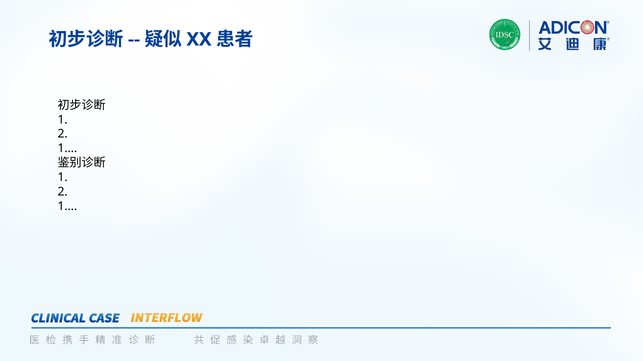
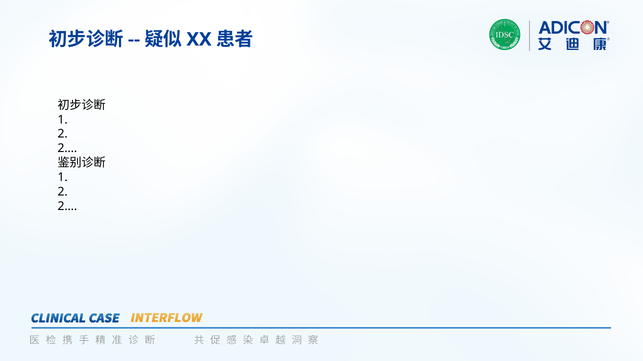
1… at (67, 149): 1… -> 2…
1… at (67, 207): 1… -> 2…
